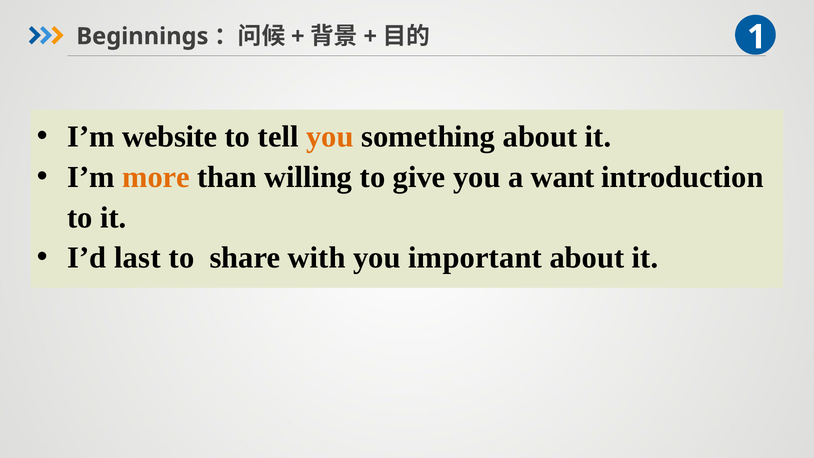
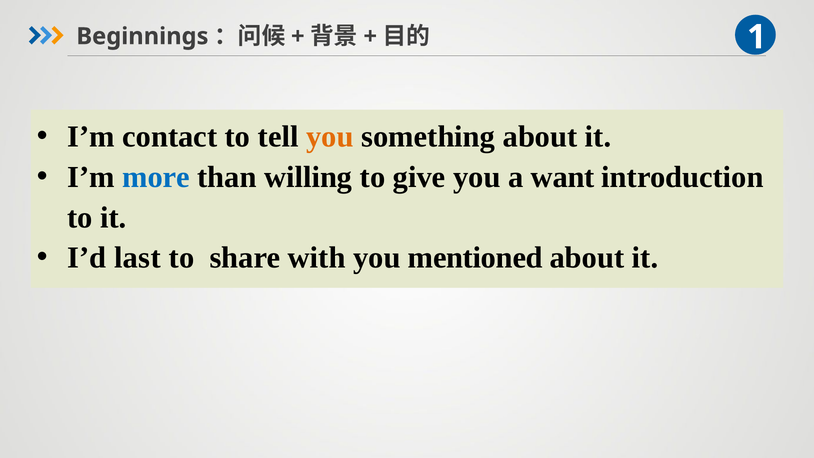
website: website -> contact
more colour: orange -> blue
important: important -> mentioned
